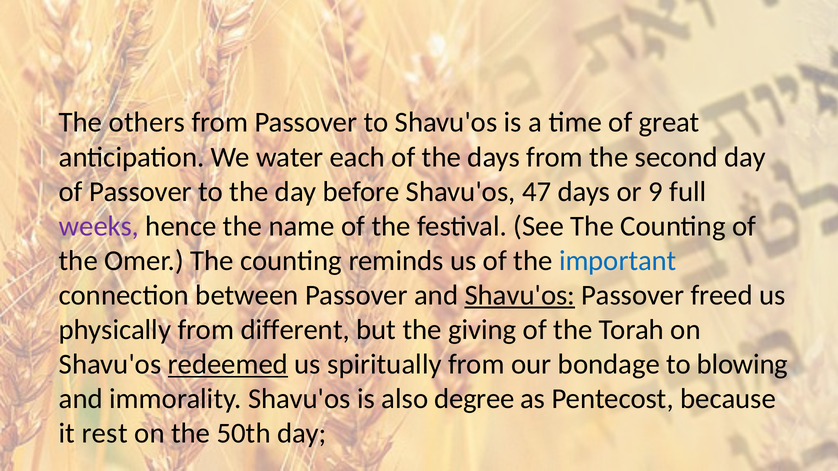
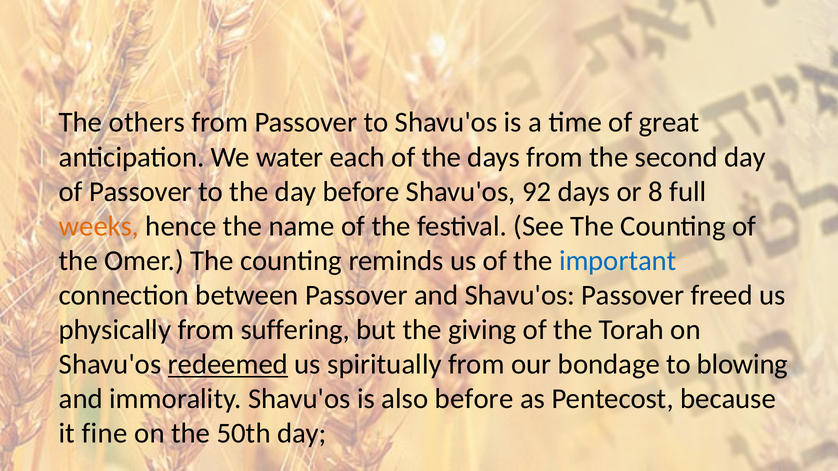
47: 47 -> 92
9: 9 -> 8
weeks colour: purple -> orange
Shavu'os at (520, 295) underline: present -> none
different: different -> suffering
also degree: degree -> before
rest: rest -> fine
